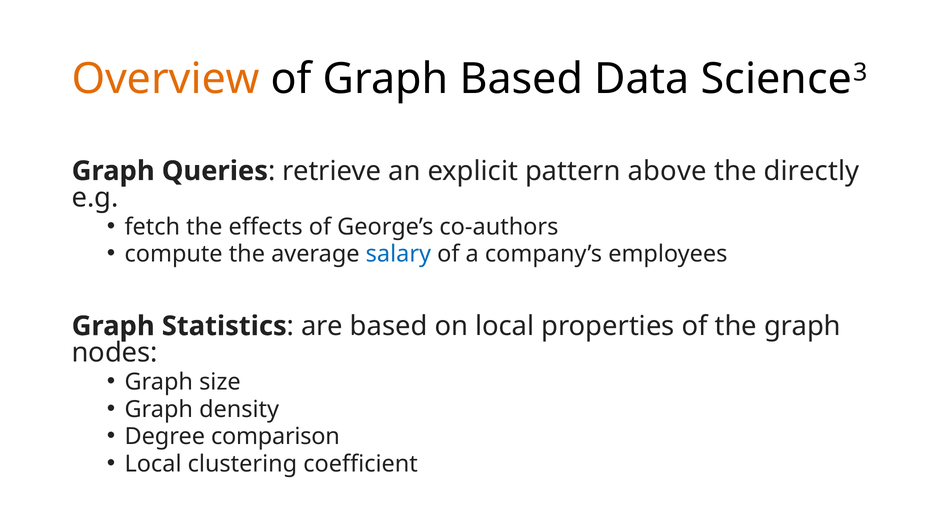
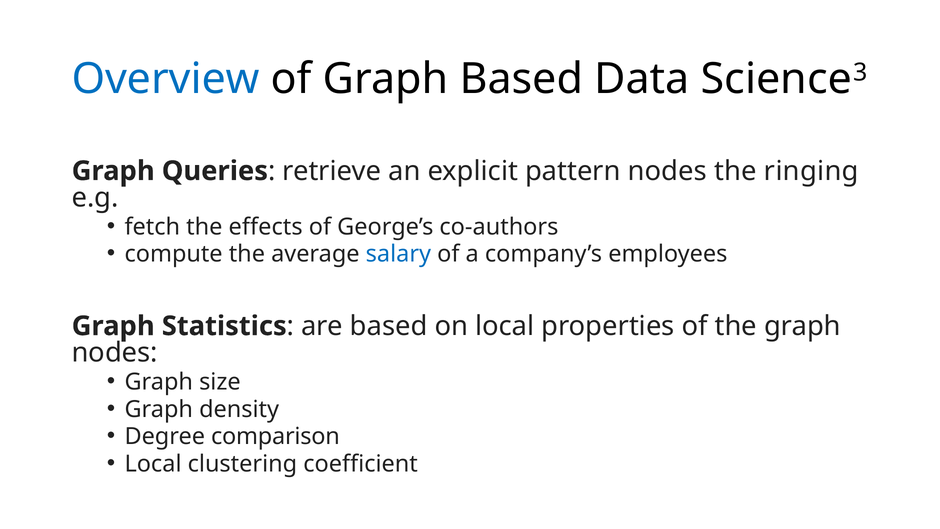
Overview colour: orange -> blue
pattern above: above -> nodes
directly: directly -> ringing
